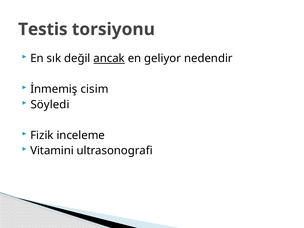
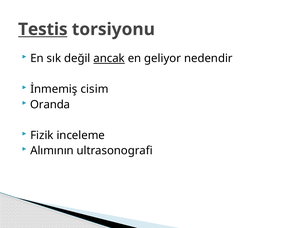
Testis underline: none -> present
Söyledi: Söyledi -> Oranda
Vitamini: Vitamini -> Alımının
